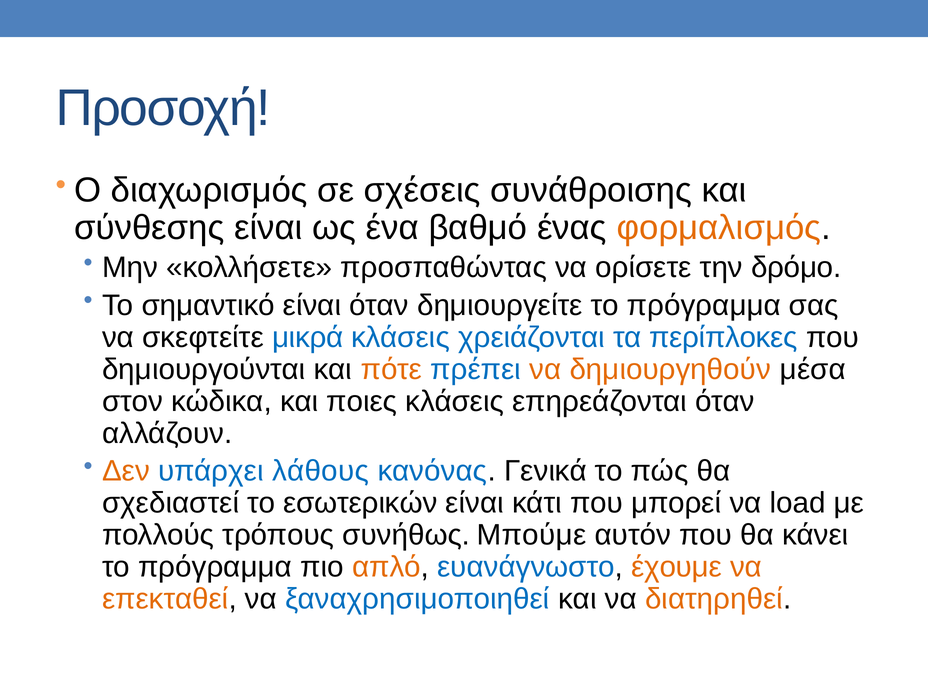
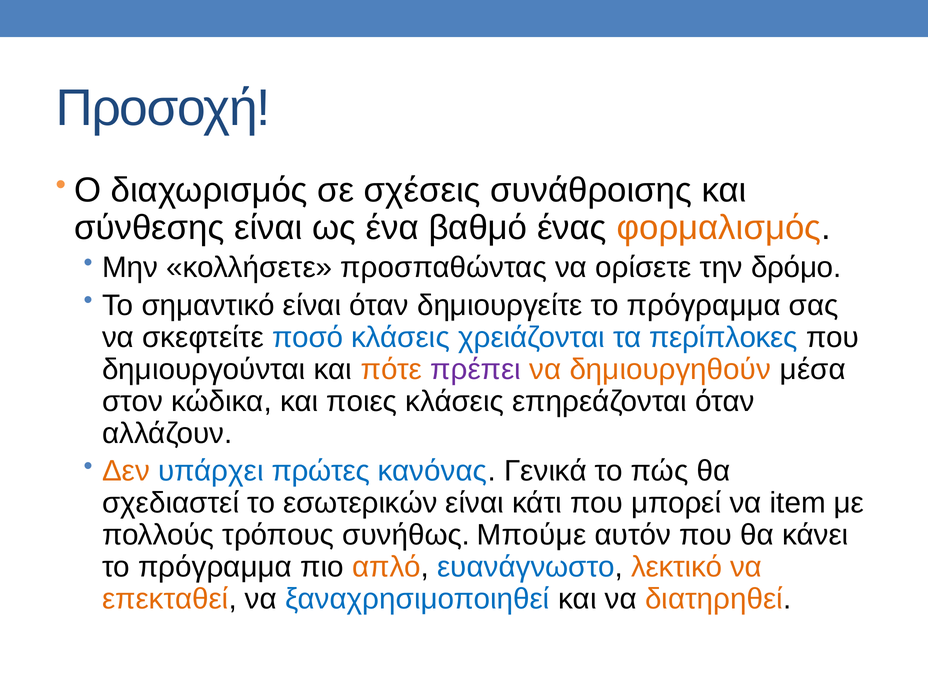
μικρά: μικρά -> ποσό
πρέπει colour: blue -> purple
λάθους: λάθους -> πρώτες
load: load -> item
έχουμε: έχουμε -> λεκτικό
